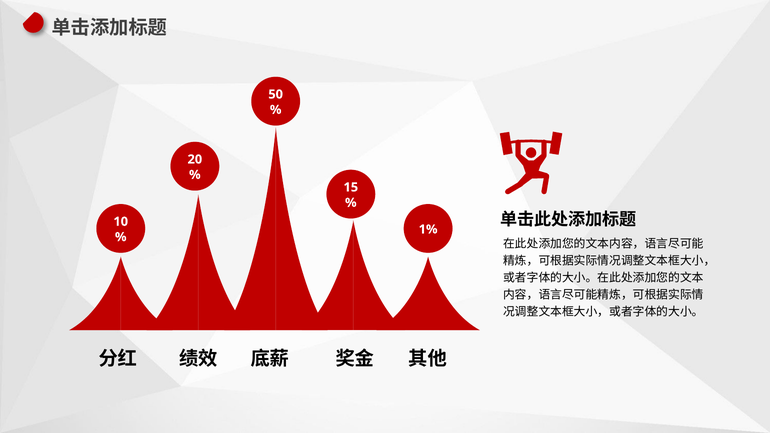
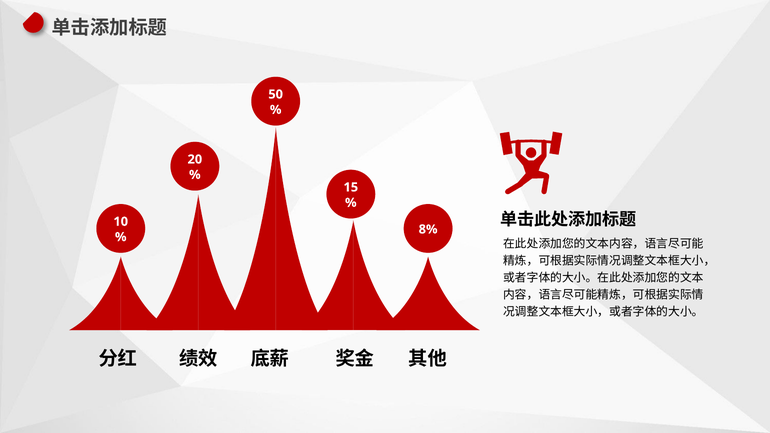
1%: 1% -> 8%
